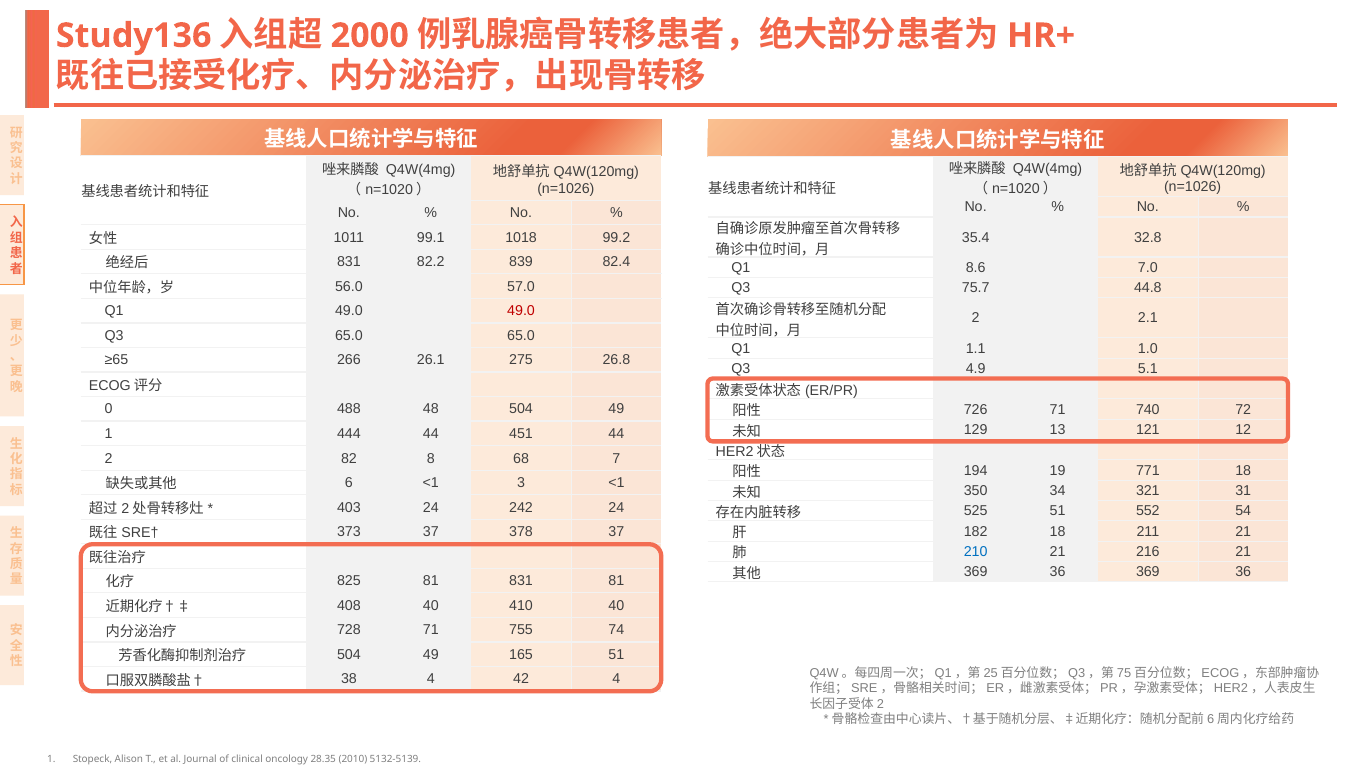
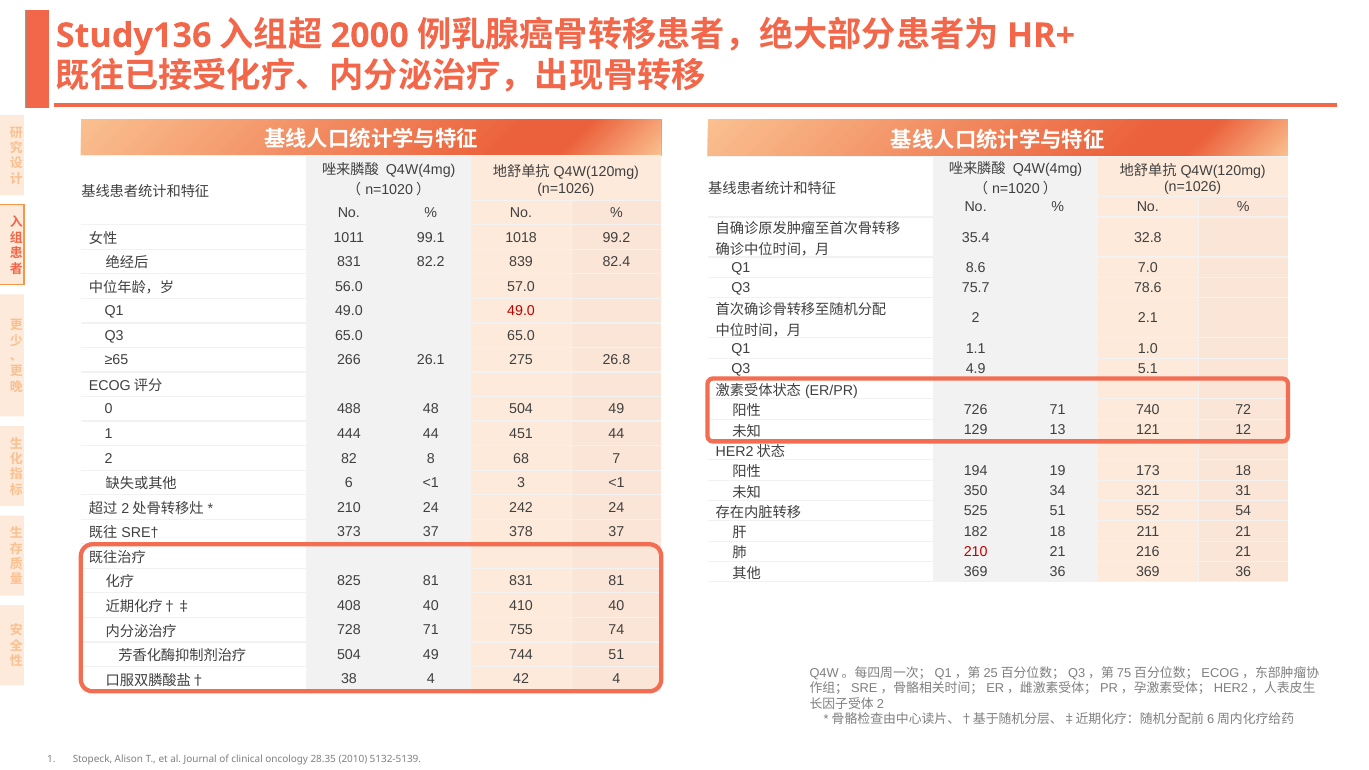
44.8: 44.8 -> 78.6
771: 771 -> 173
403 at (349, 507): 403 -> 210
210 at (976, 552) colour: blue -> red
165: 165 -> 744
